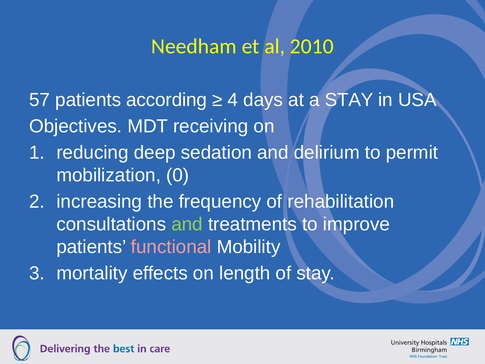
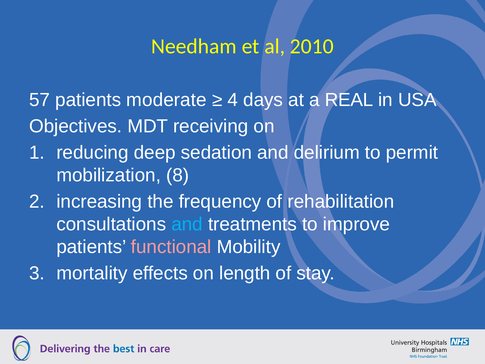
according: according -> moderate
a STAY: STAY -> REAL
0: 0 -> 8
and at (187, 224) colour: light green -> light blue
